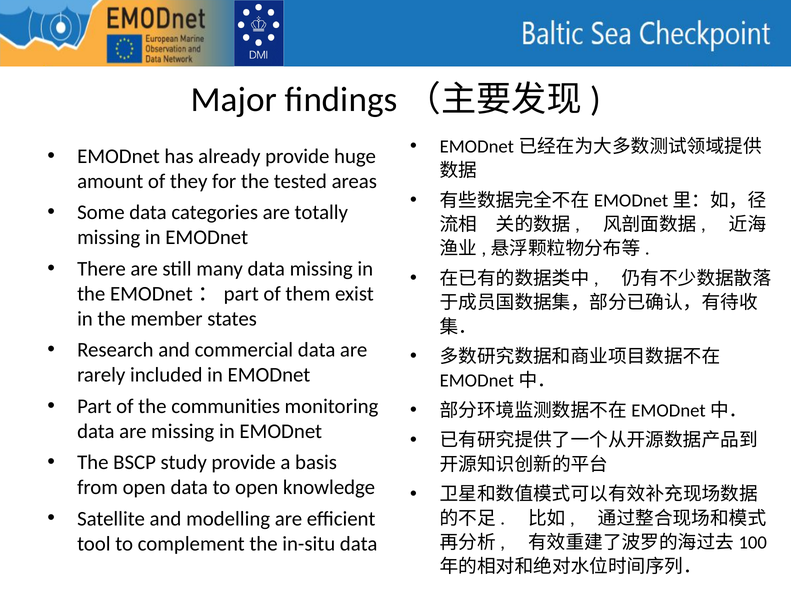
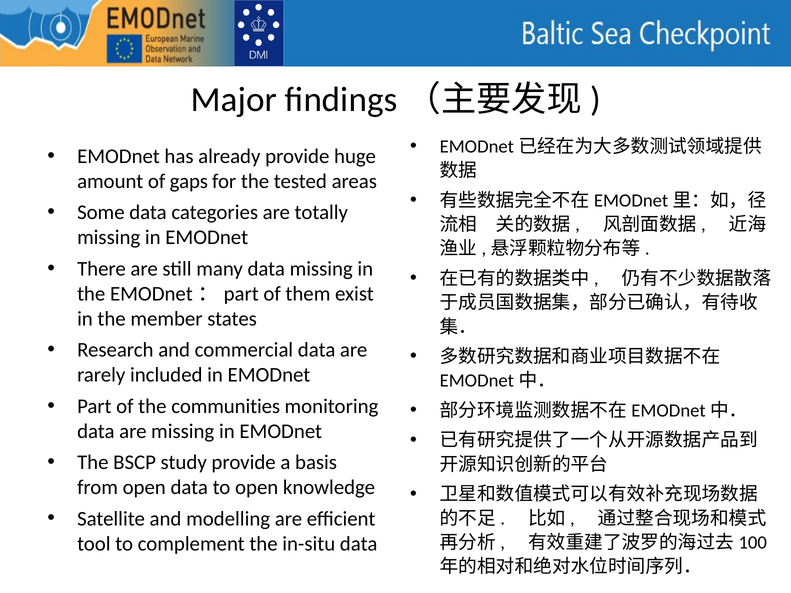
they: they -> gaps
